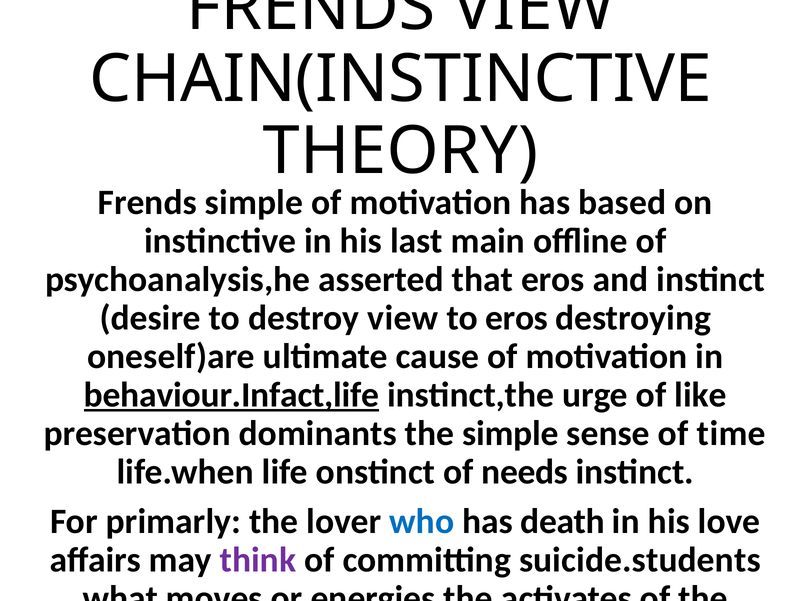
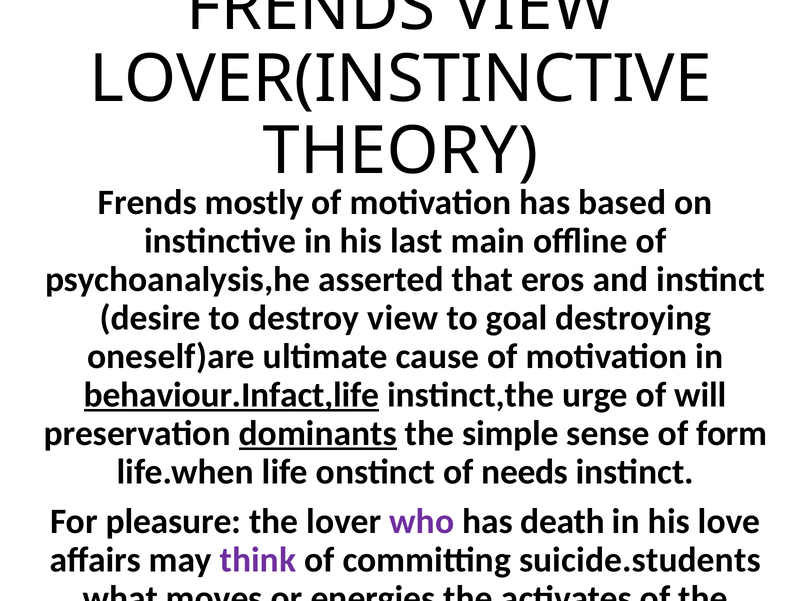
CHAIN(INSTINCTIVE: CHAIN(INSTINCTIVE -> LOVER(INSTINCTIVE
Frends simple: simple -> mostly
to eros: eros -> goal
like: like -> will
dominants underline: none -> present
time: time -> form
For primarly: primarly -> pleasure
who colour: blue -> purple
